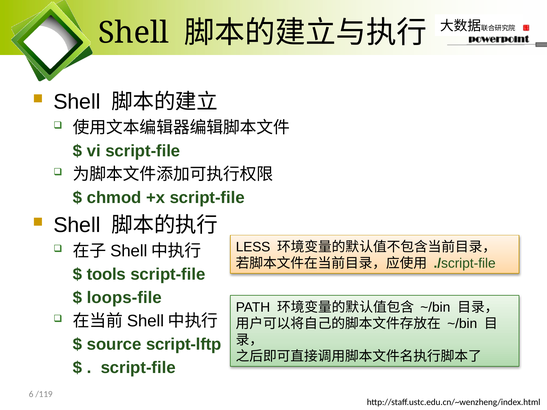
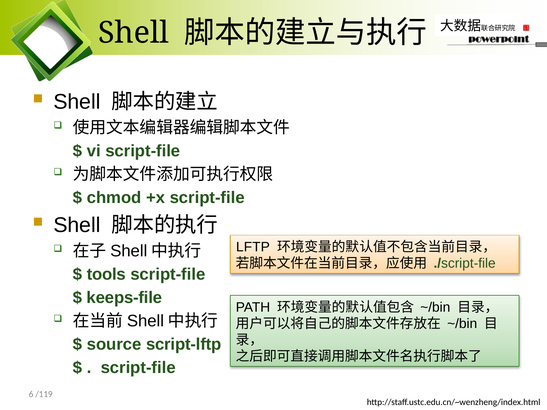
LESS: LESS -> LFTP
loops-file: loops-file -> keeps-file
